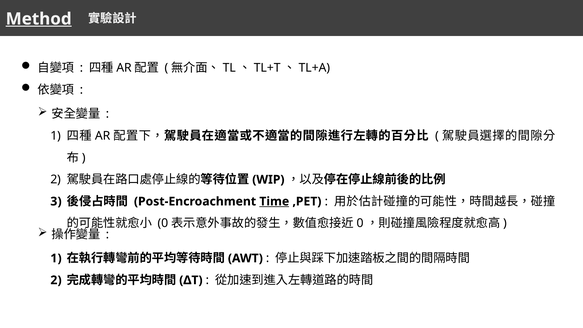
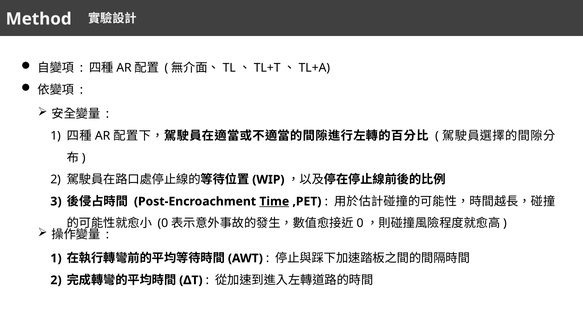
Method underline: present -> none
